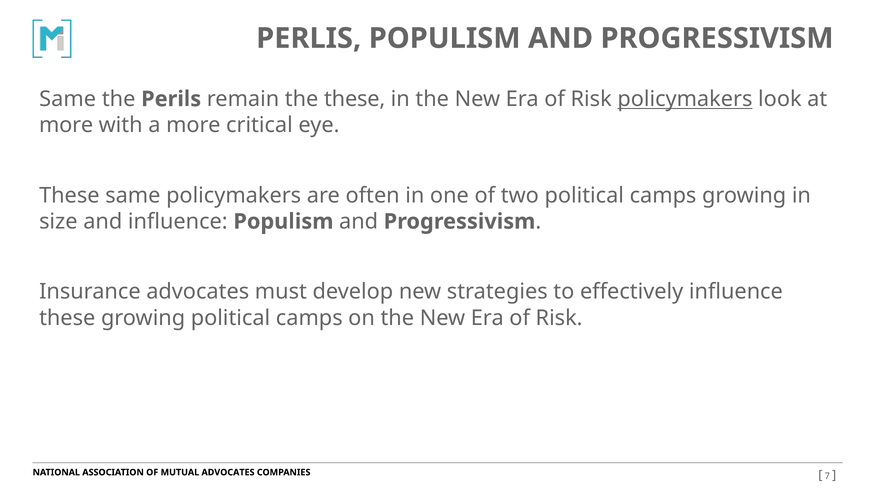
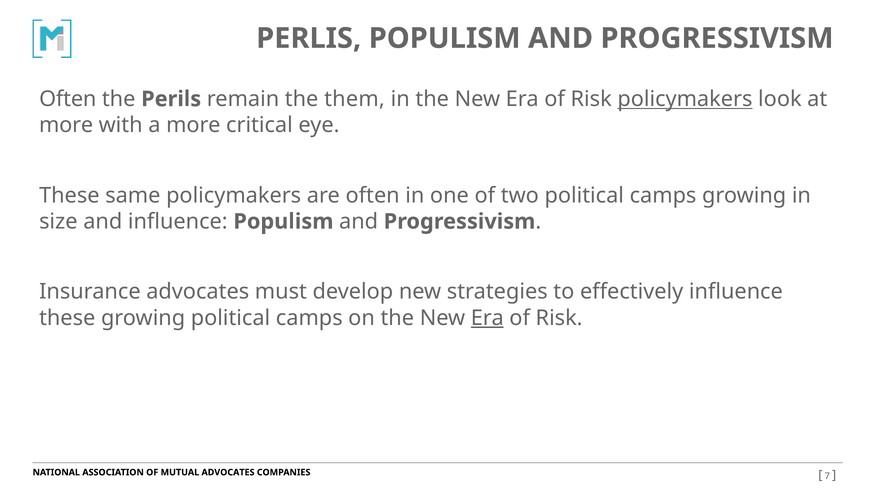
Same at (68, 99): Same -> Often
the these: these -> them
Era at (487, 318) underline: none -> present
